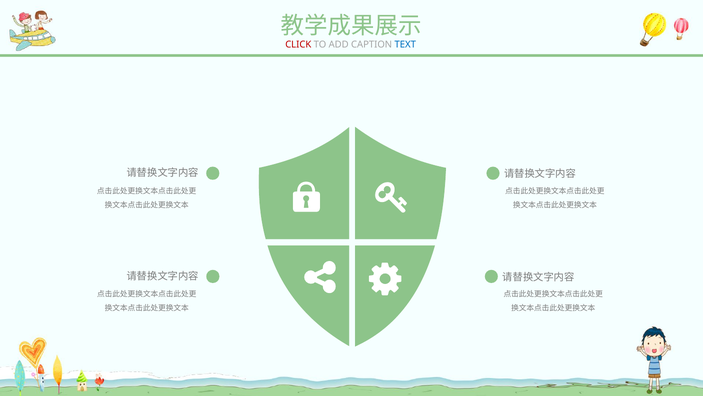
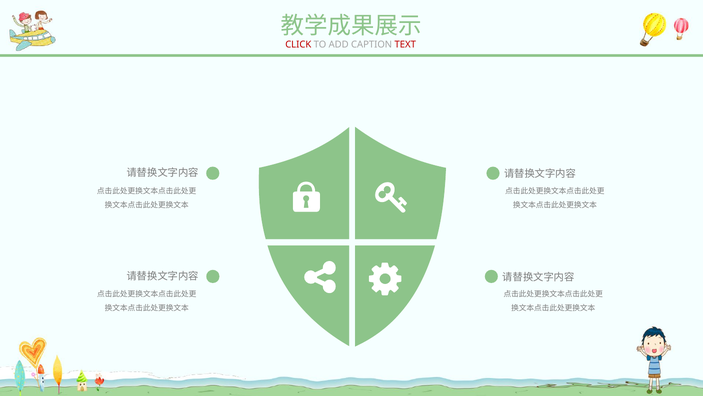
TEXT colour: blue -> red
